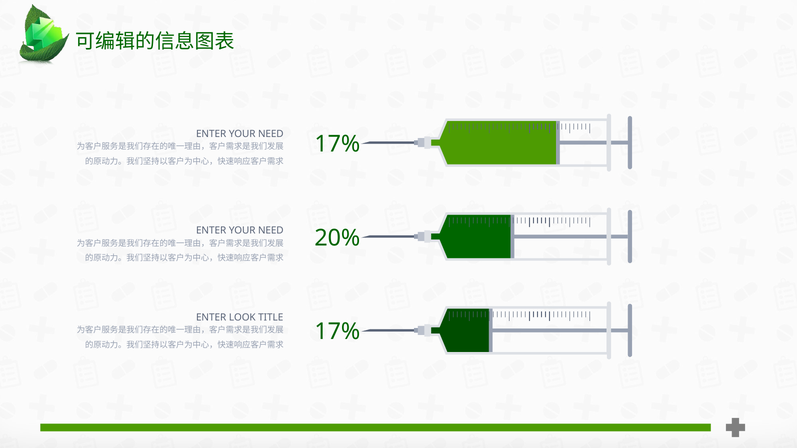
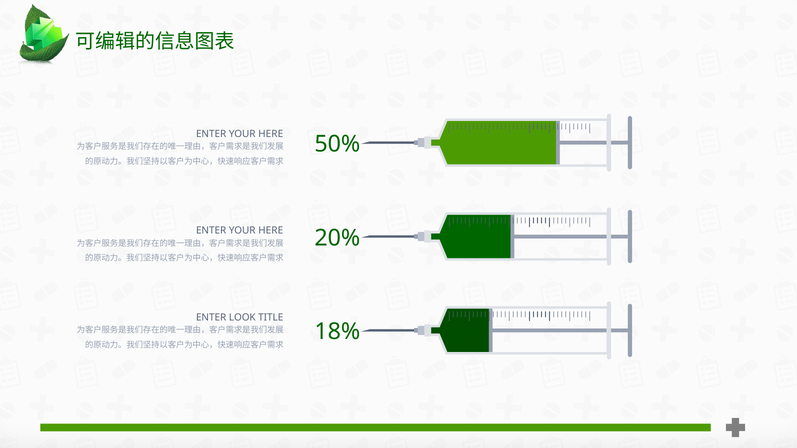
NEED at (271, 134): NEED -> HERE
17% at (337, 144): 17% -> 50%
NEED at (271, 231): NEED -> HERE
17% at (337, 332): 17% -> 18%
